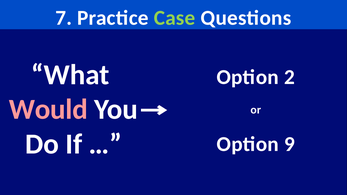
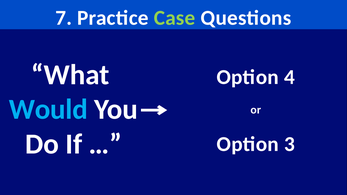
2: 2 -> 4
Would colour: pink -> light blue
9: 9 -> 3
